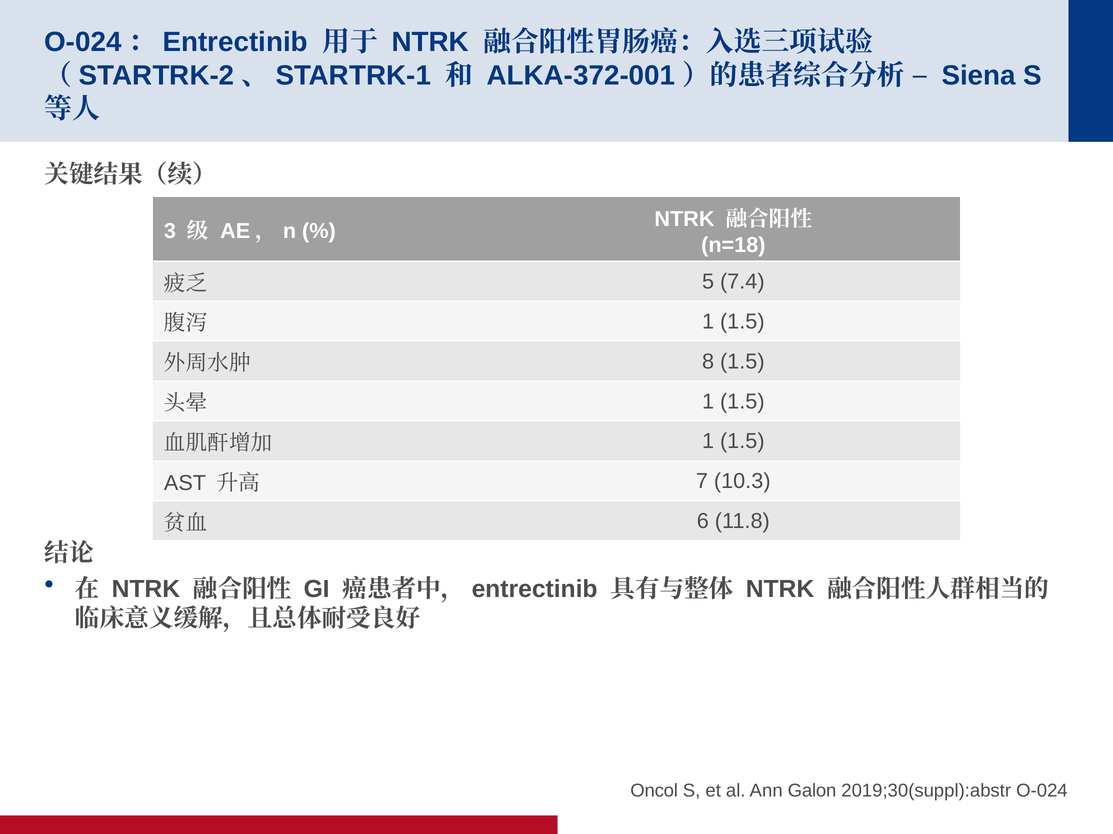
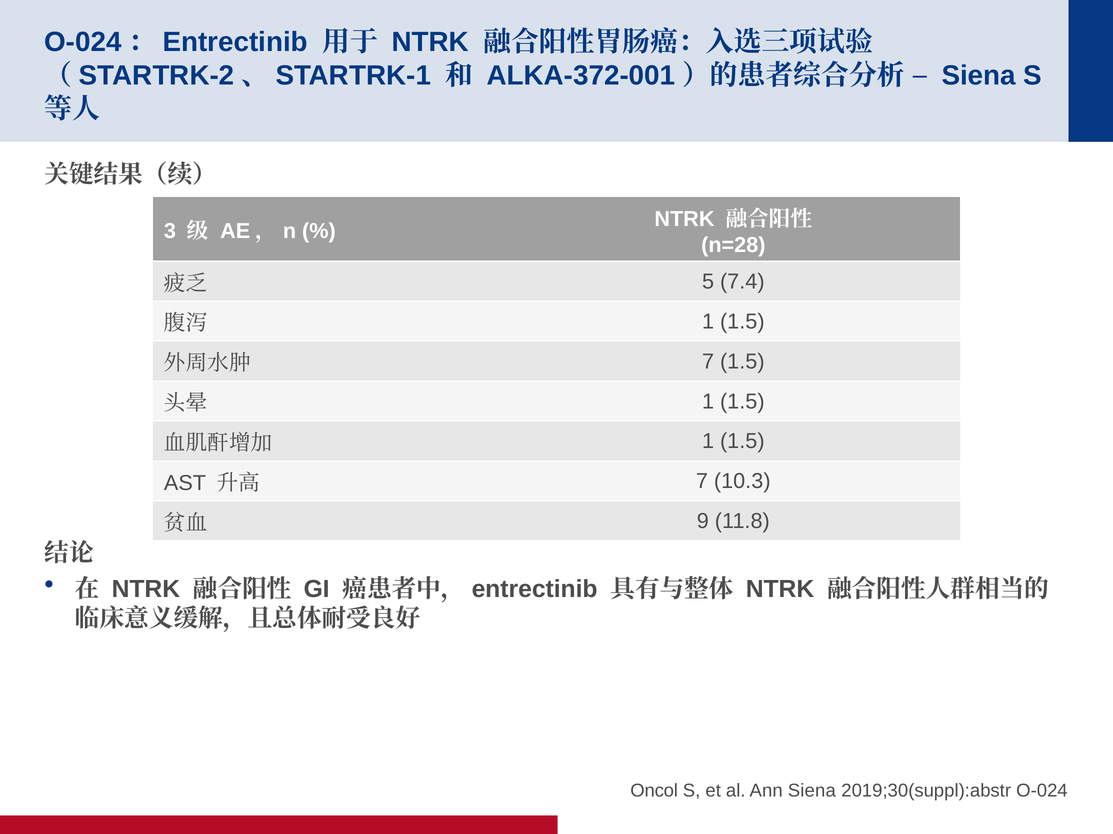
n=18: n=18 -> n=28
8 at (708, 362): 8 -> 7
6: 6 -> 9
Ann Galon: Galon -> Siena
